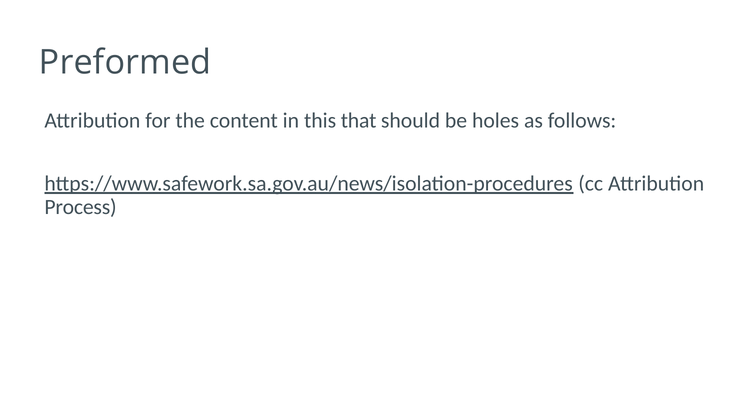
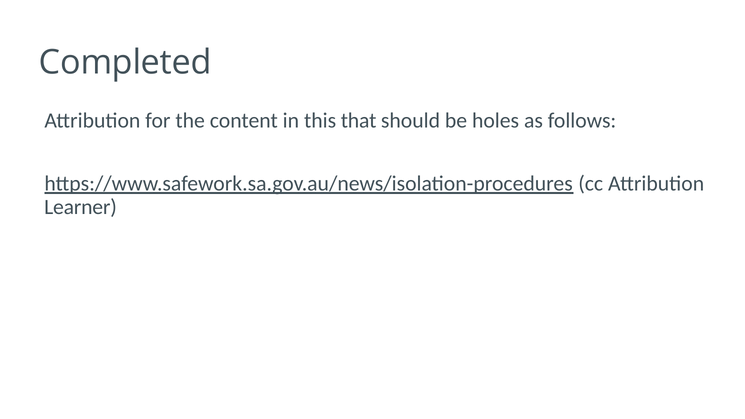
Preformed: Preformed -> Completed
Process: Process -> Learner
